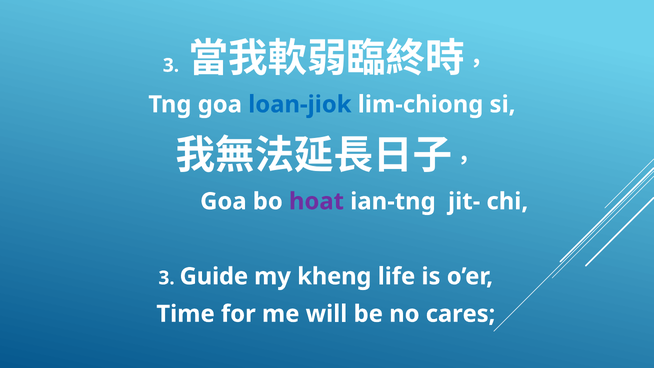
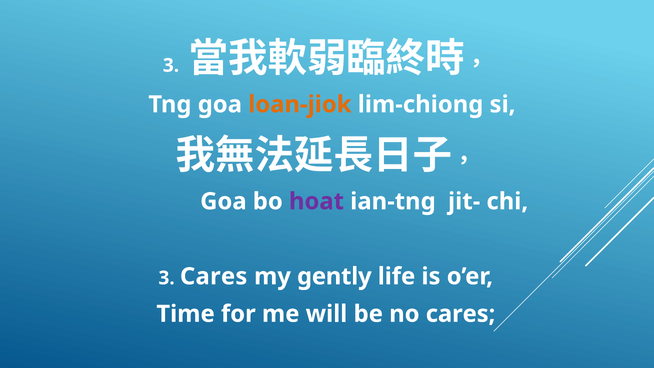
loan-jiok colour: blue -> orange
3 Guide: Guide -> Cares
kheng: kheng -> gently
